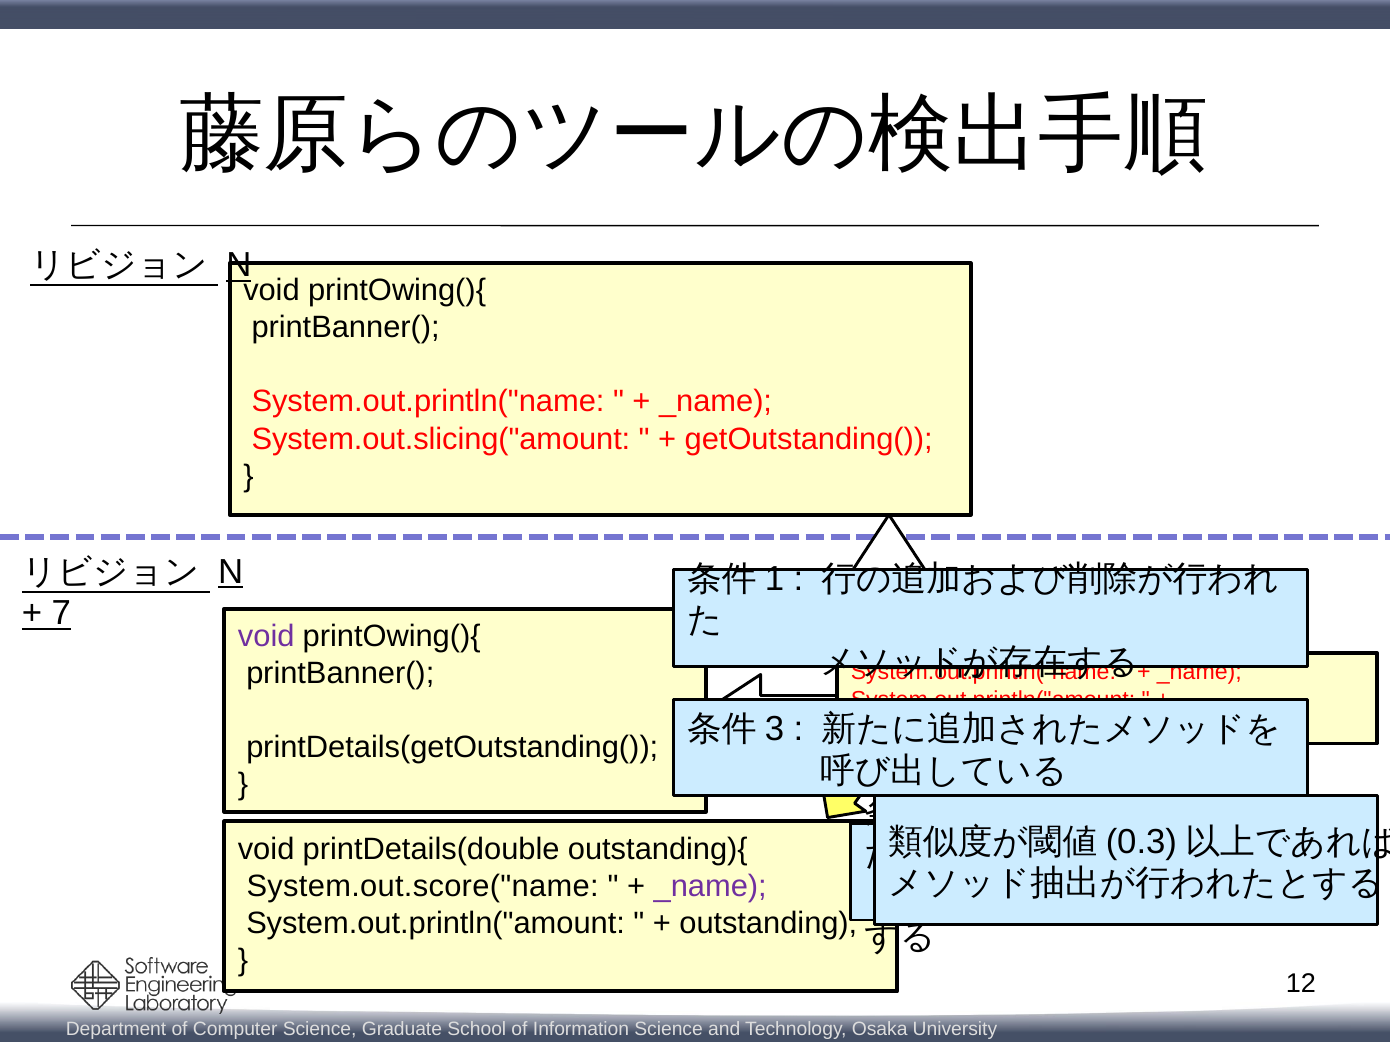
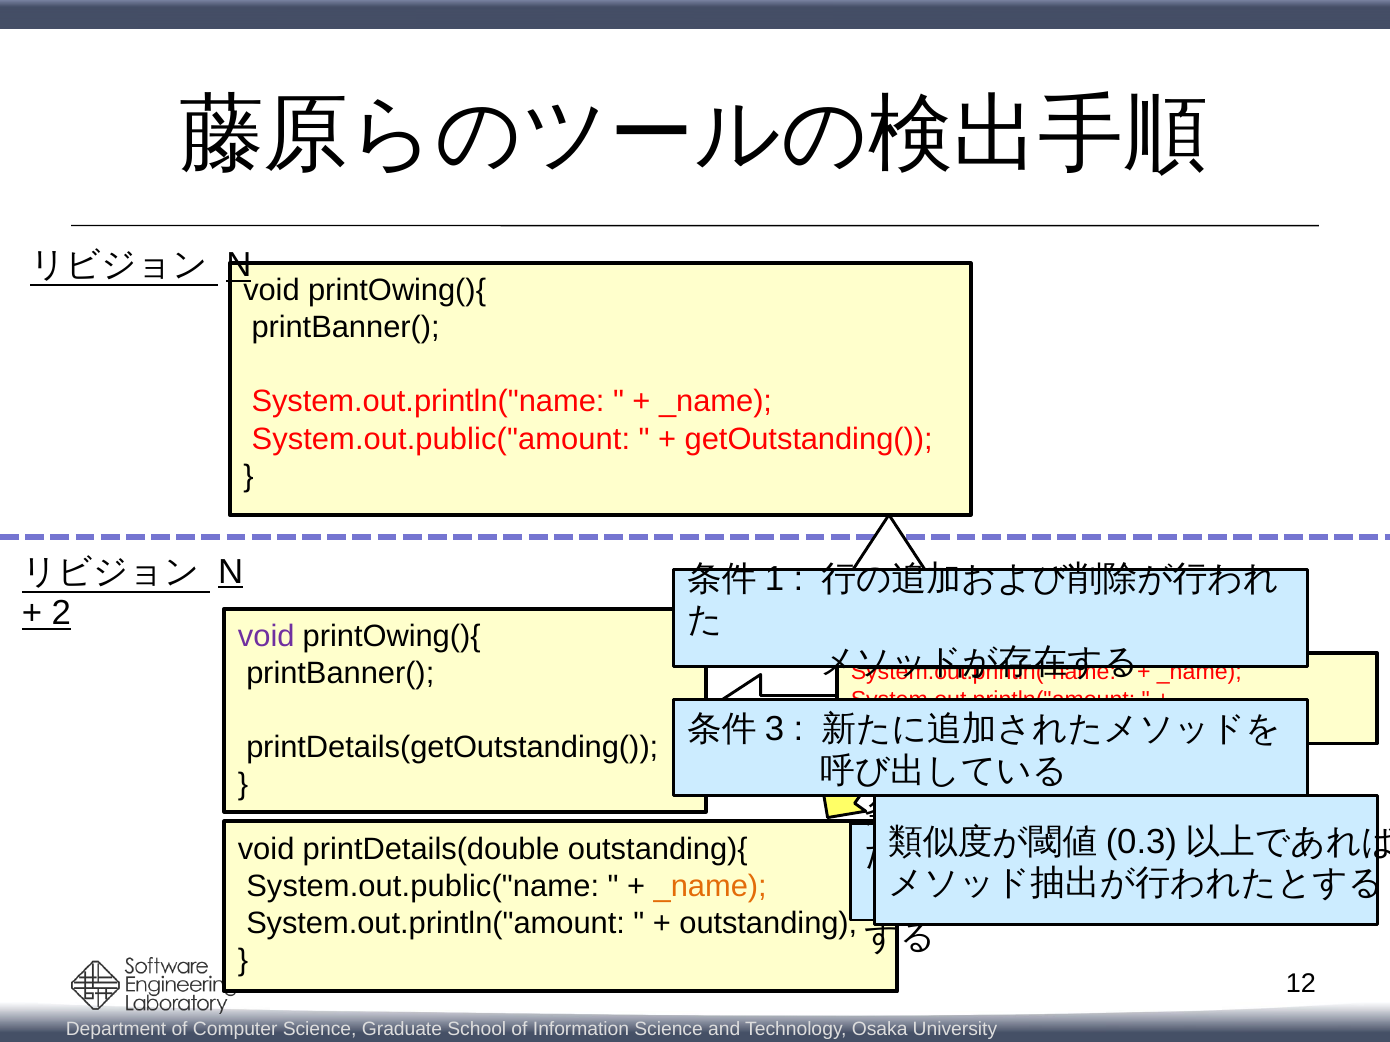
System.out.slicing("amount: System.out.slicing("amount -> System.out.public("amount
7: 7 -> 2
System.out.score("name: System.out.score("name -> System.out.public("name
_name at (710, 886) colour: purple -> orange
